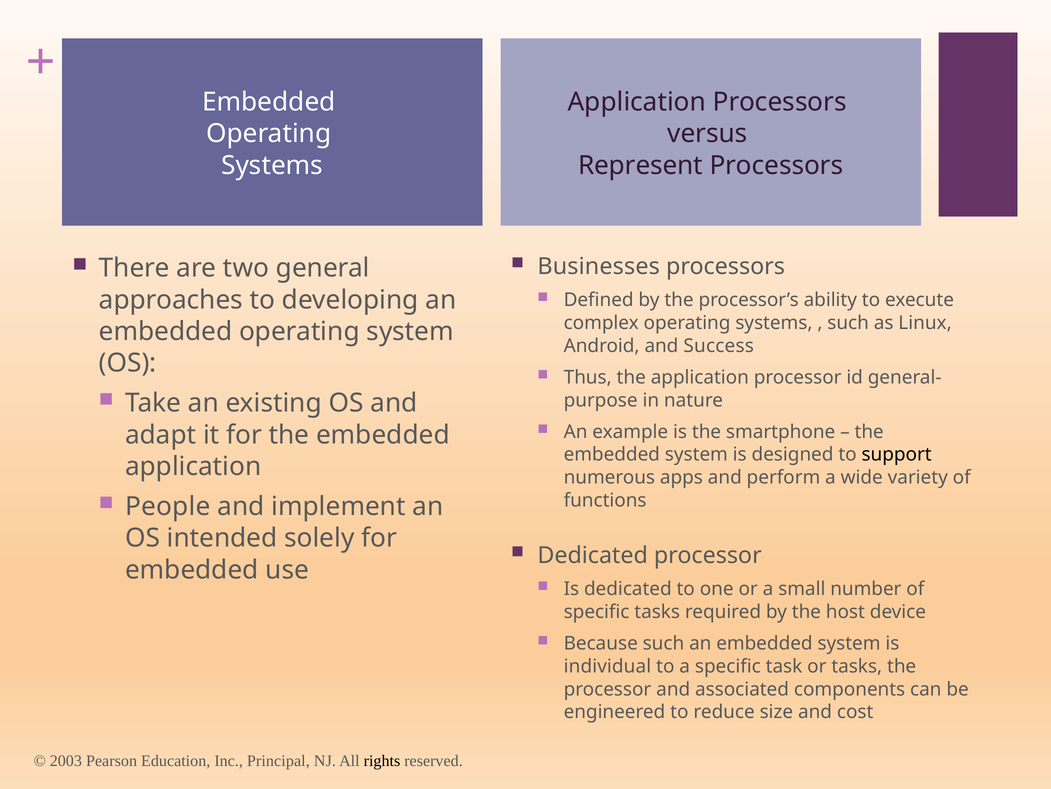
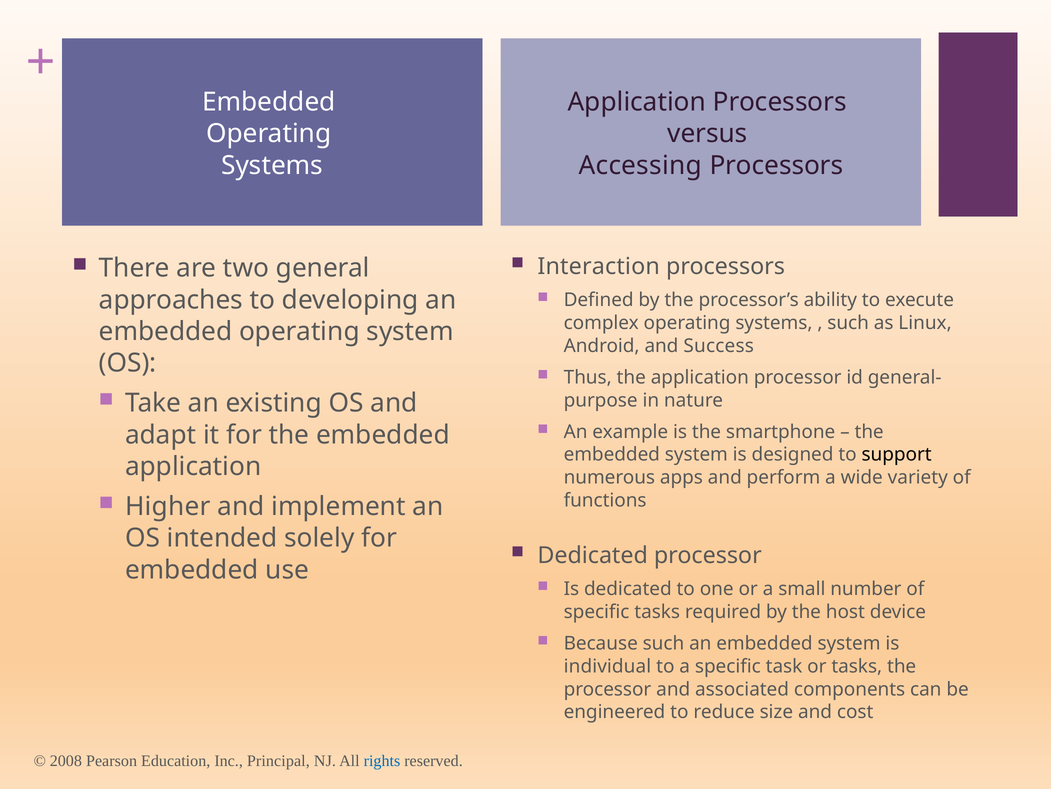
Represent: Represent -> Accessing
Businesses: Businesses -> Interaction
People: People -> Higher
2003: 2003 -> 2008
rights colour: black -> blue
